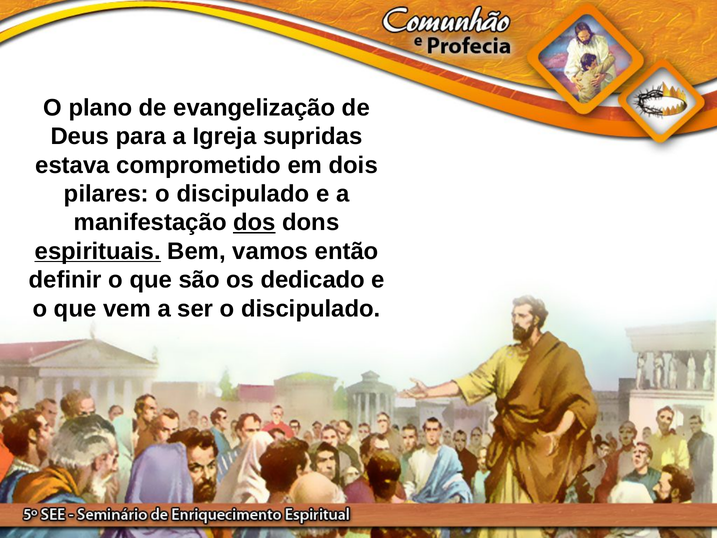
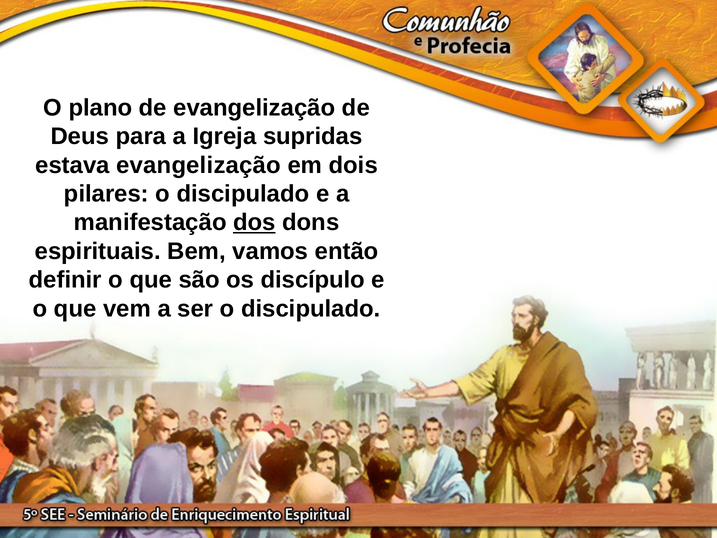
estava comprometido: comprometido -> evangelização
espirituais underline: present -> none
dedicado: dedicado -> discípulo
